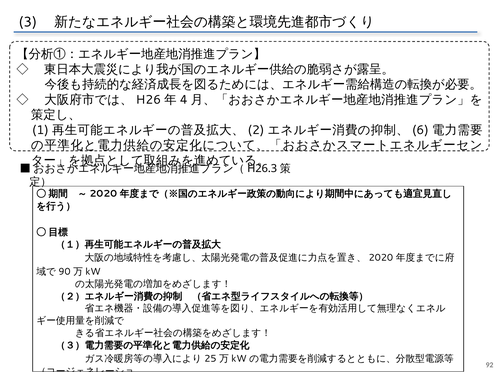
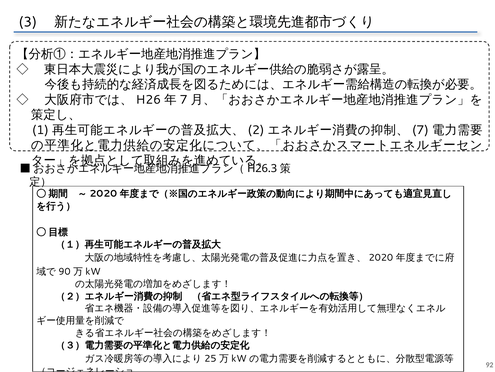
4 at (184, 99): 4 -> 7
6 at (420, 130): 6 -> 7
